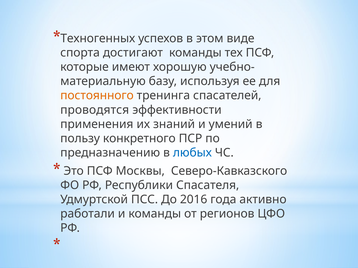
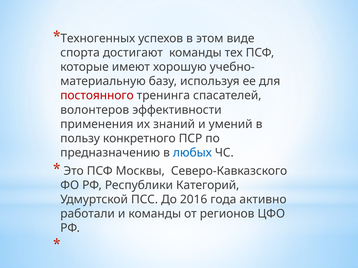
постоянного colour: orange -> red
проводятся: проводятся -> волонтеров
Спасателя: Спасателя -> Категорий
